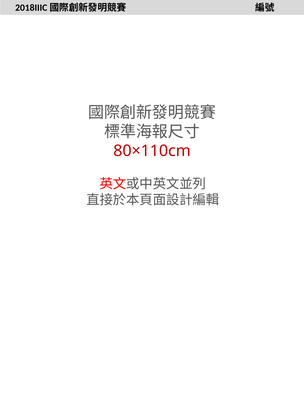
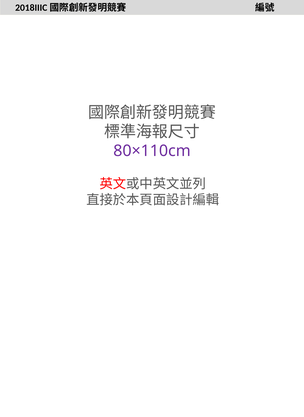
80×110cm colour: red -> purple
